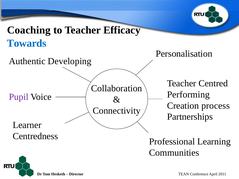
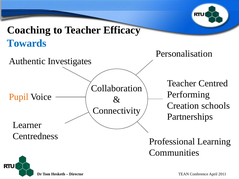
Developing: Developing -> Investigates
Pupil colour: purple -> orange
process: process -> schools
